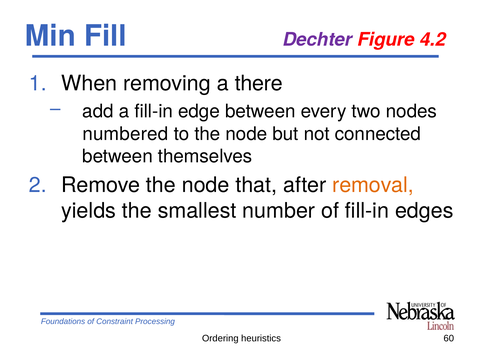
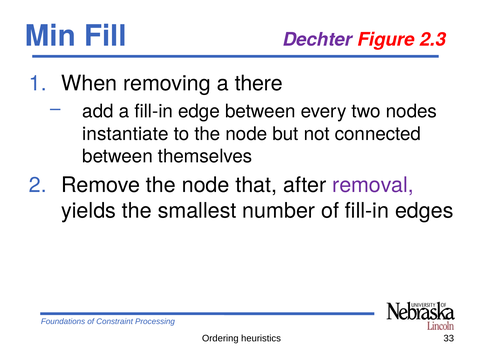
4.2: 4.2 -> 2.3
numbered: numbered -> instantiate
removal colour: orange -> purple
60: 60 -> 33
